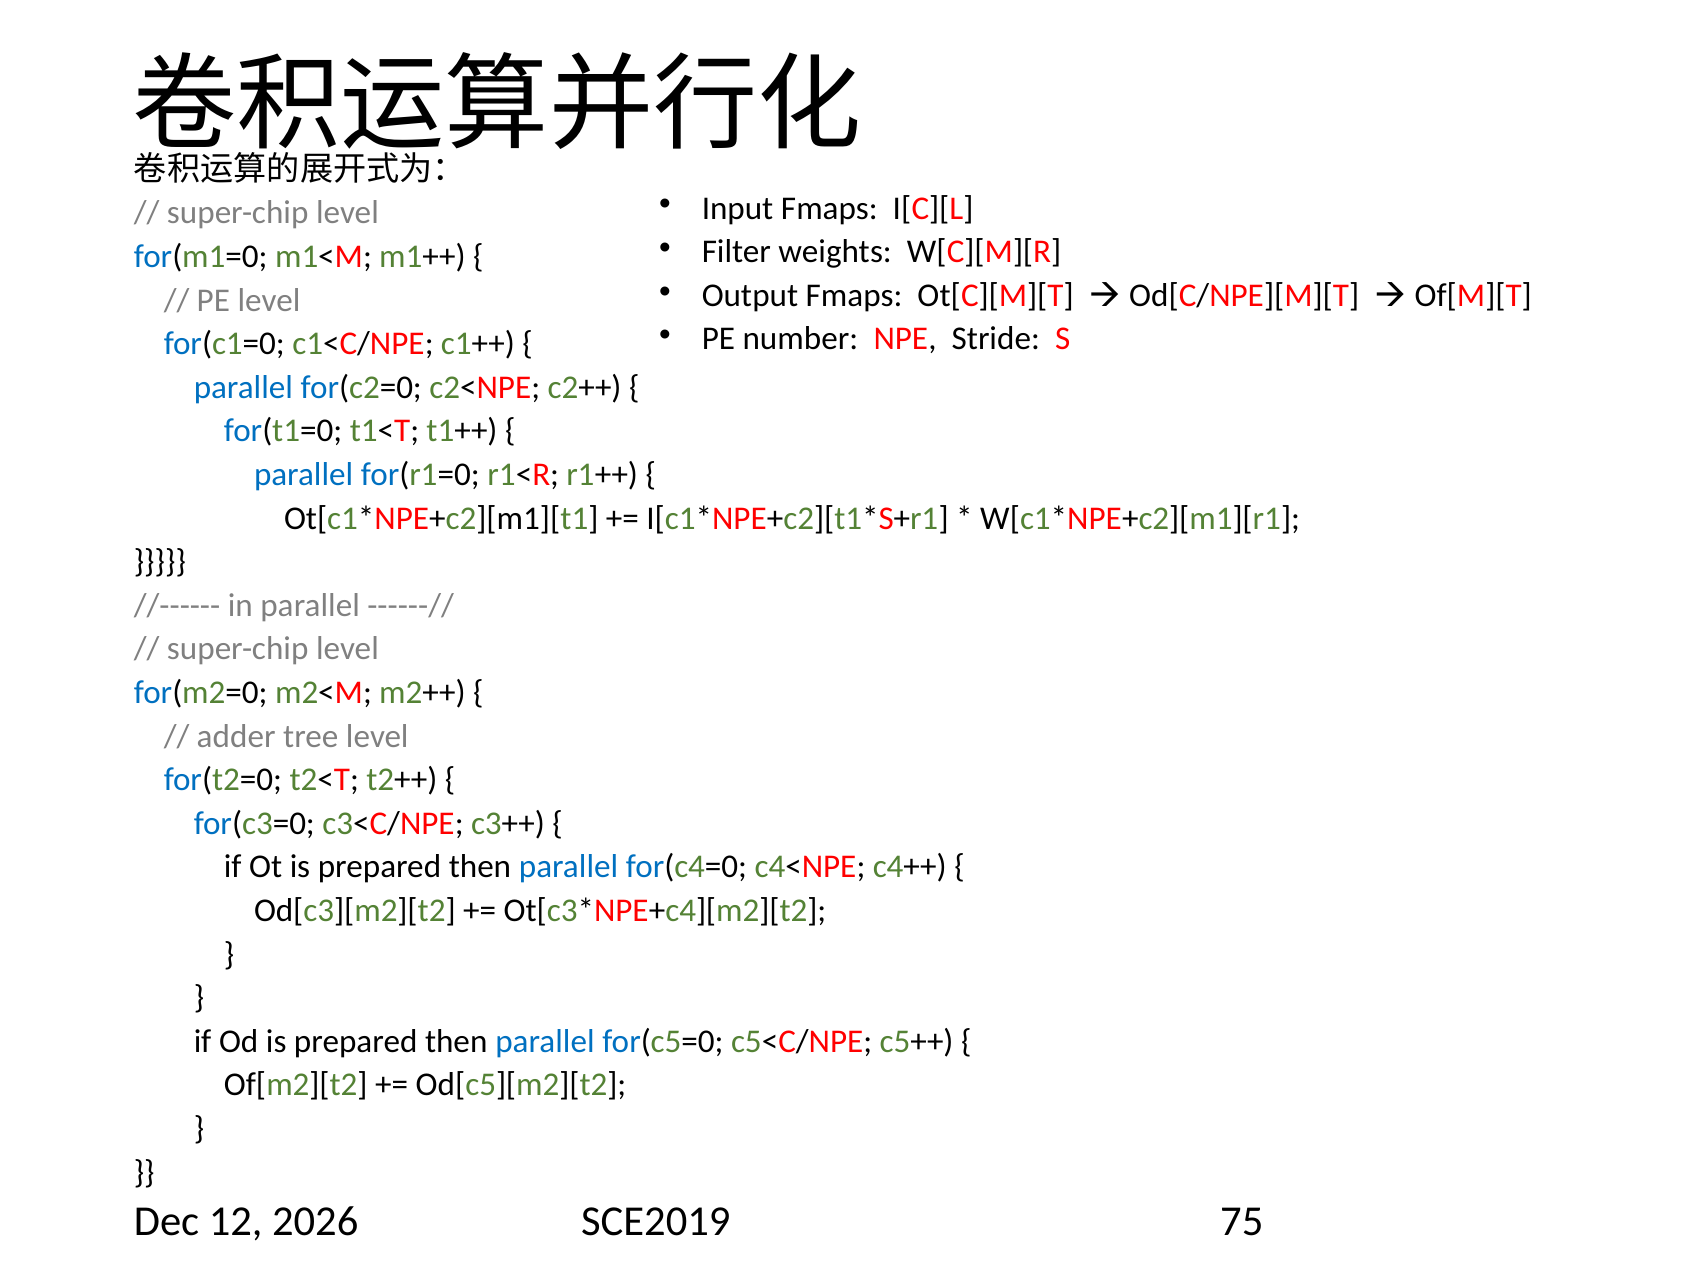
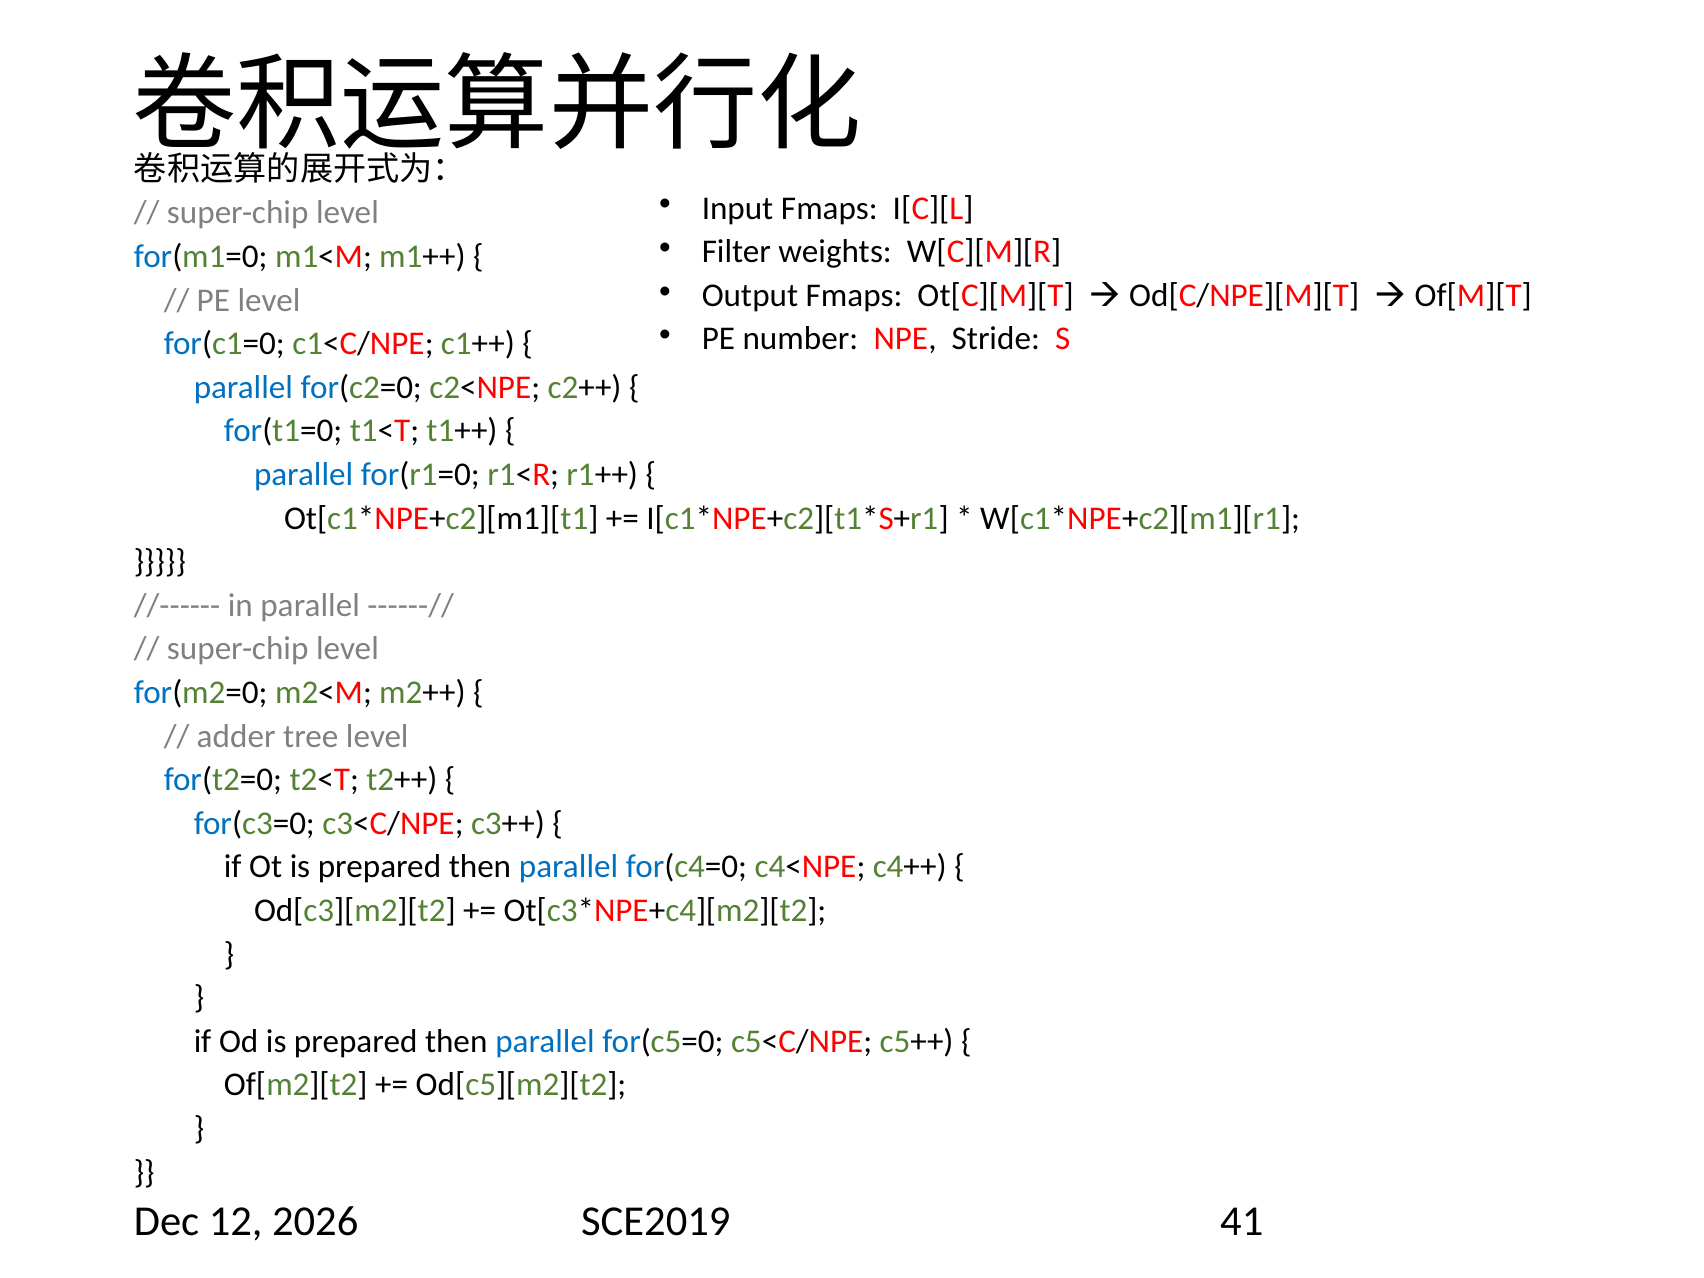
75: 75 -> 41
